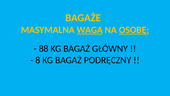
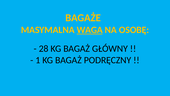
OSOBĘ underline: present -> none
88: 88 -> 28
8: 8 -> 1
